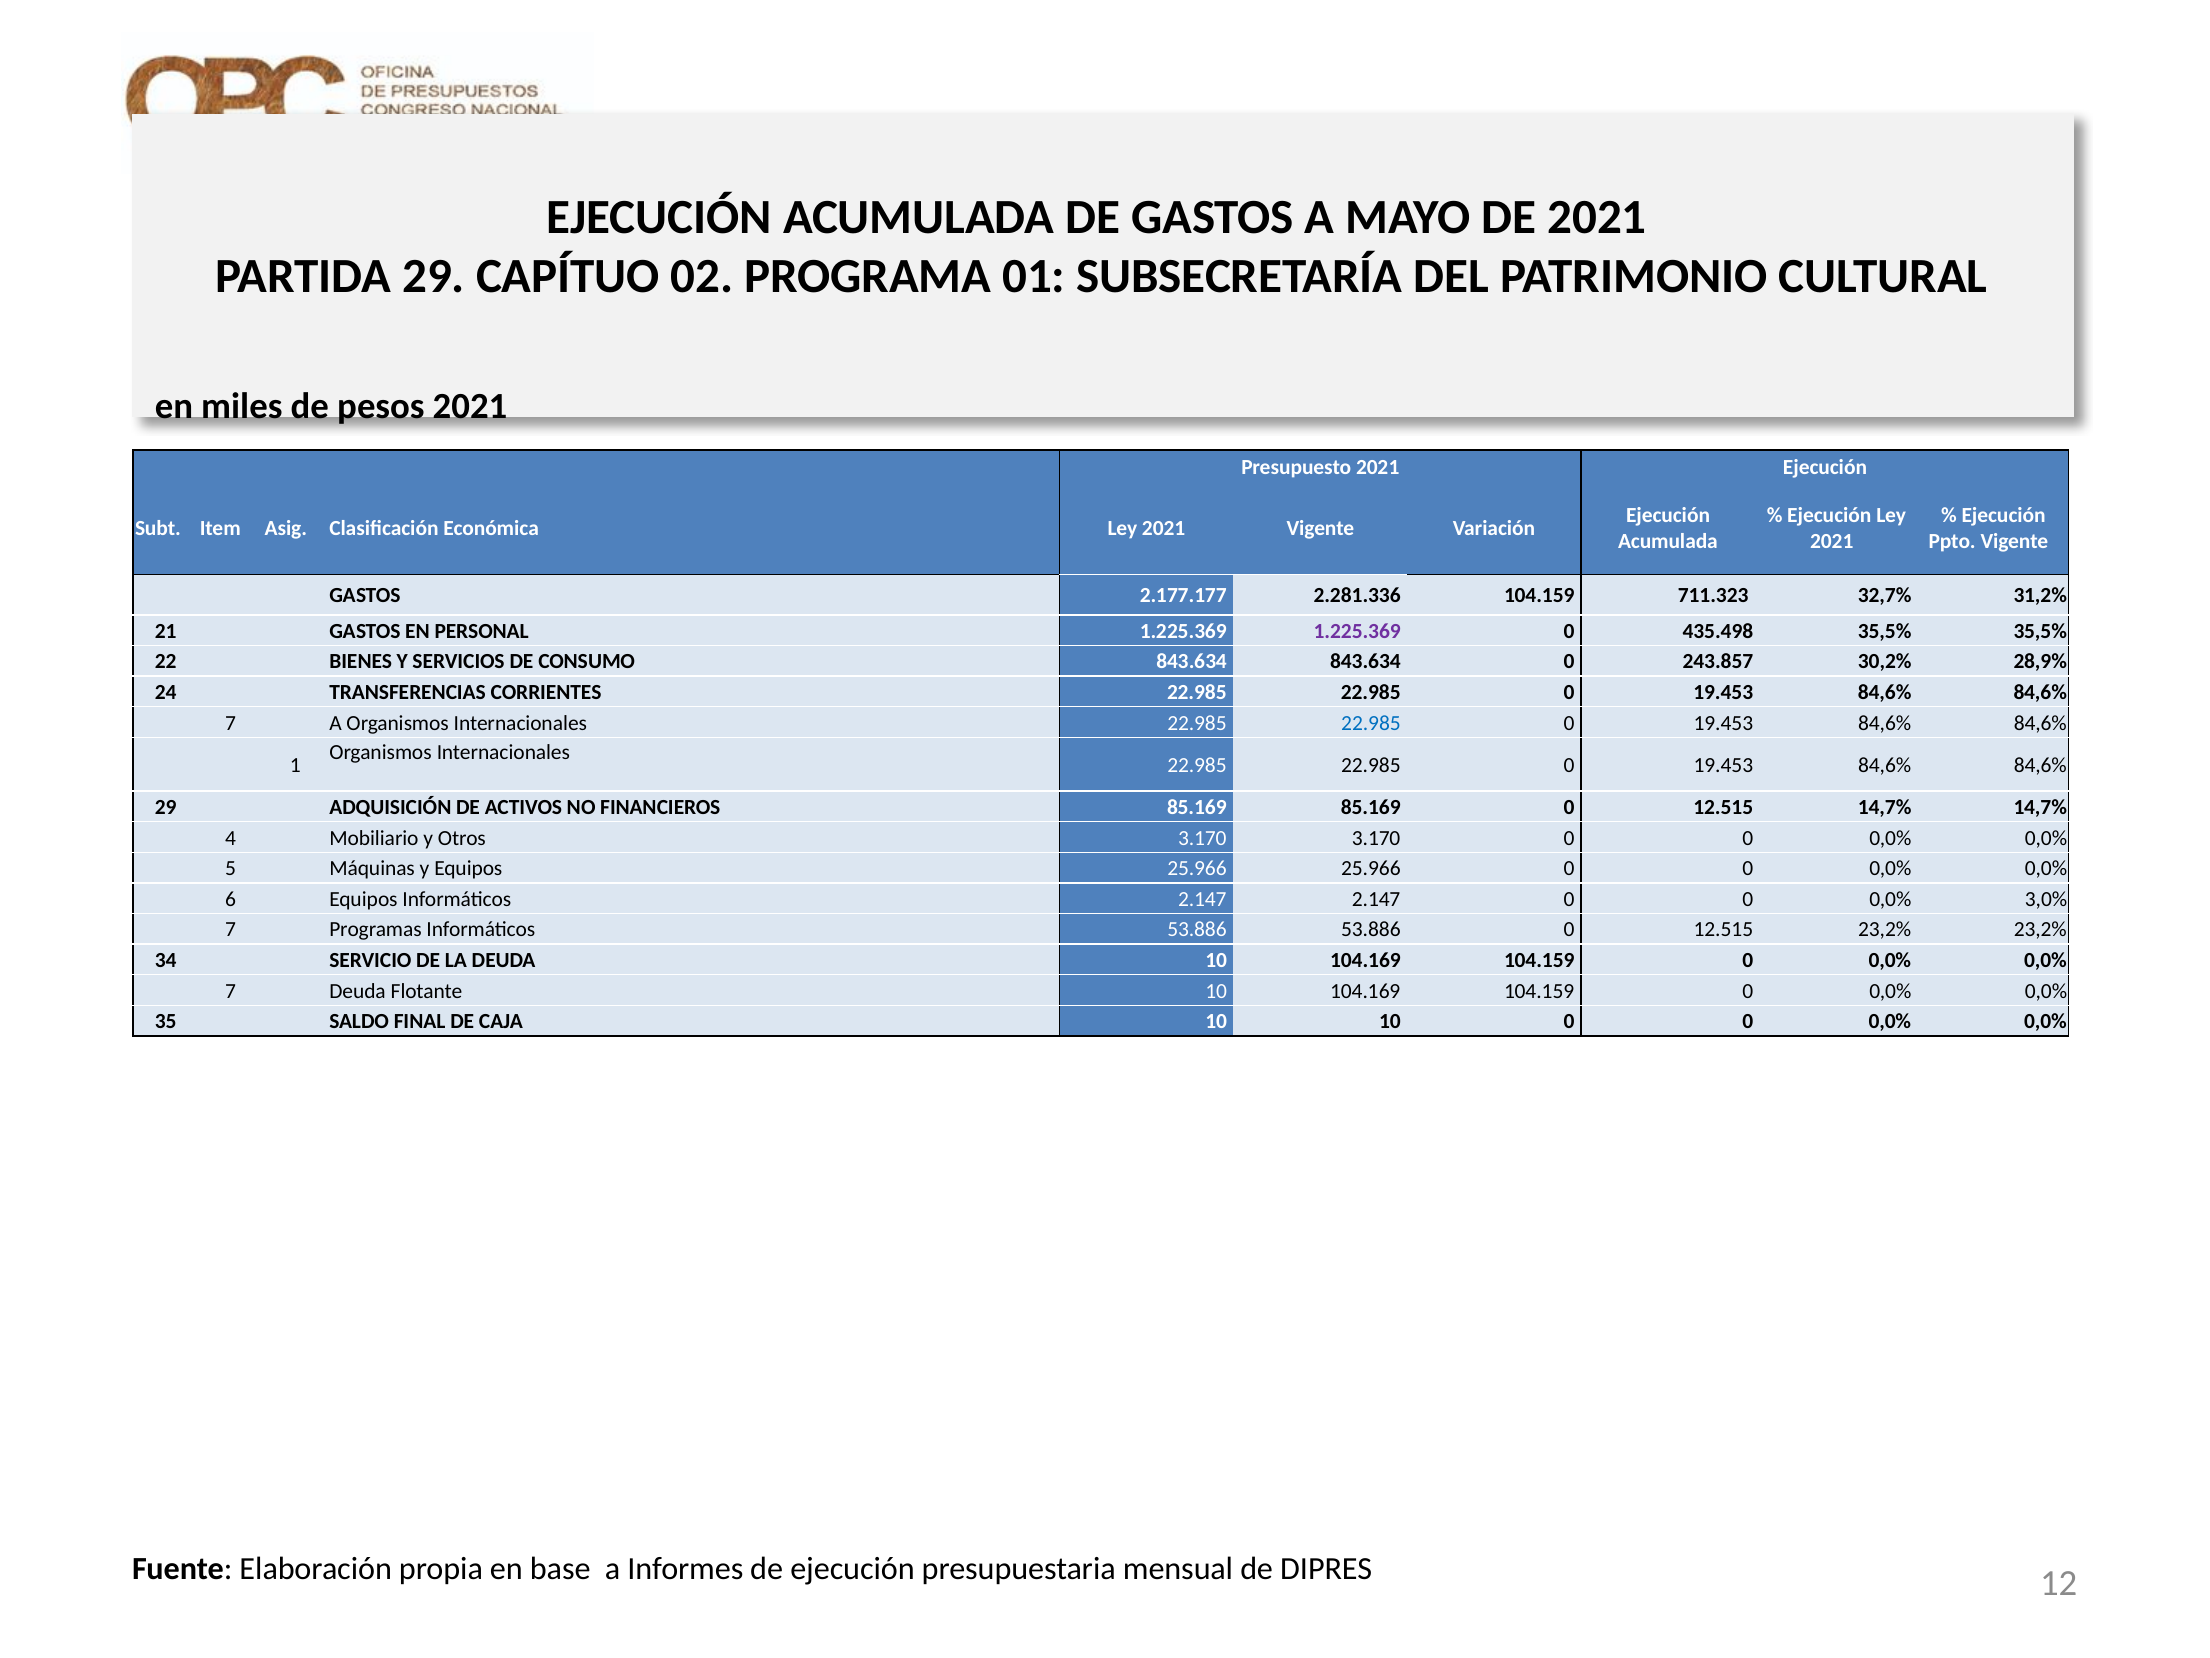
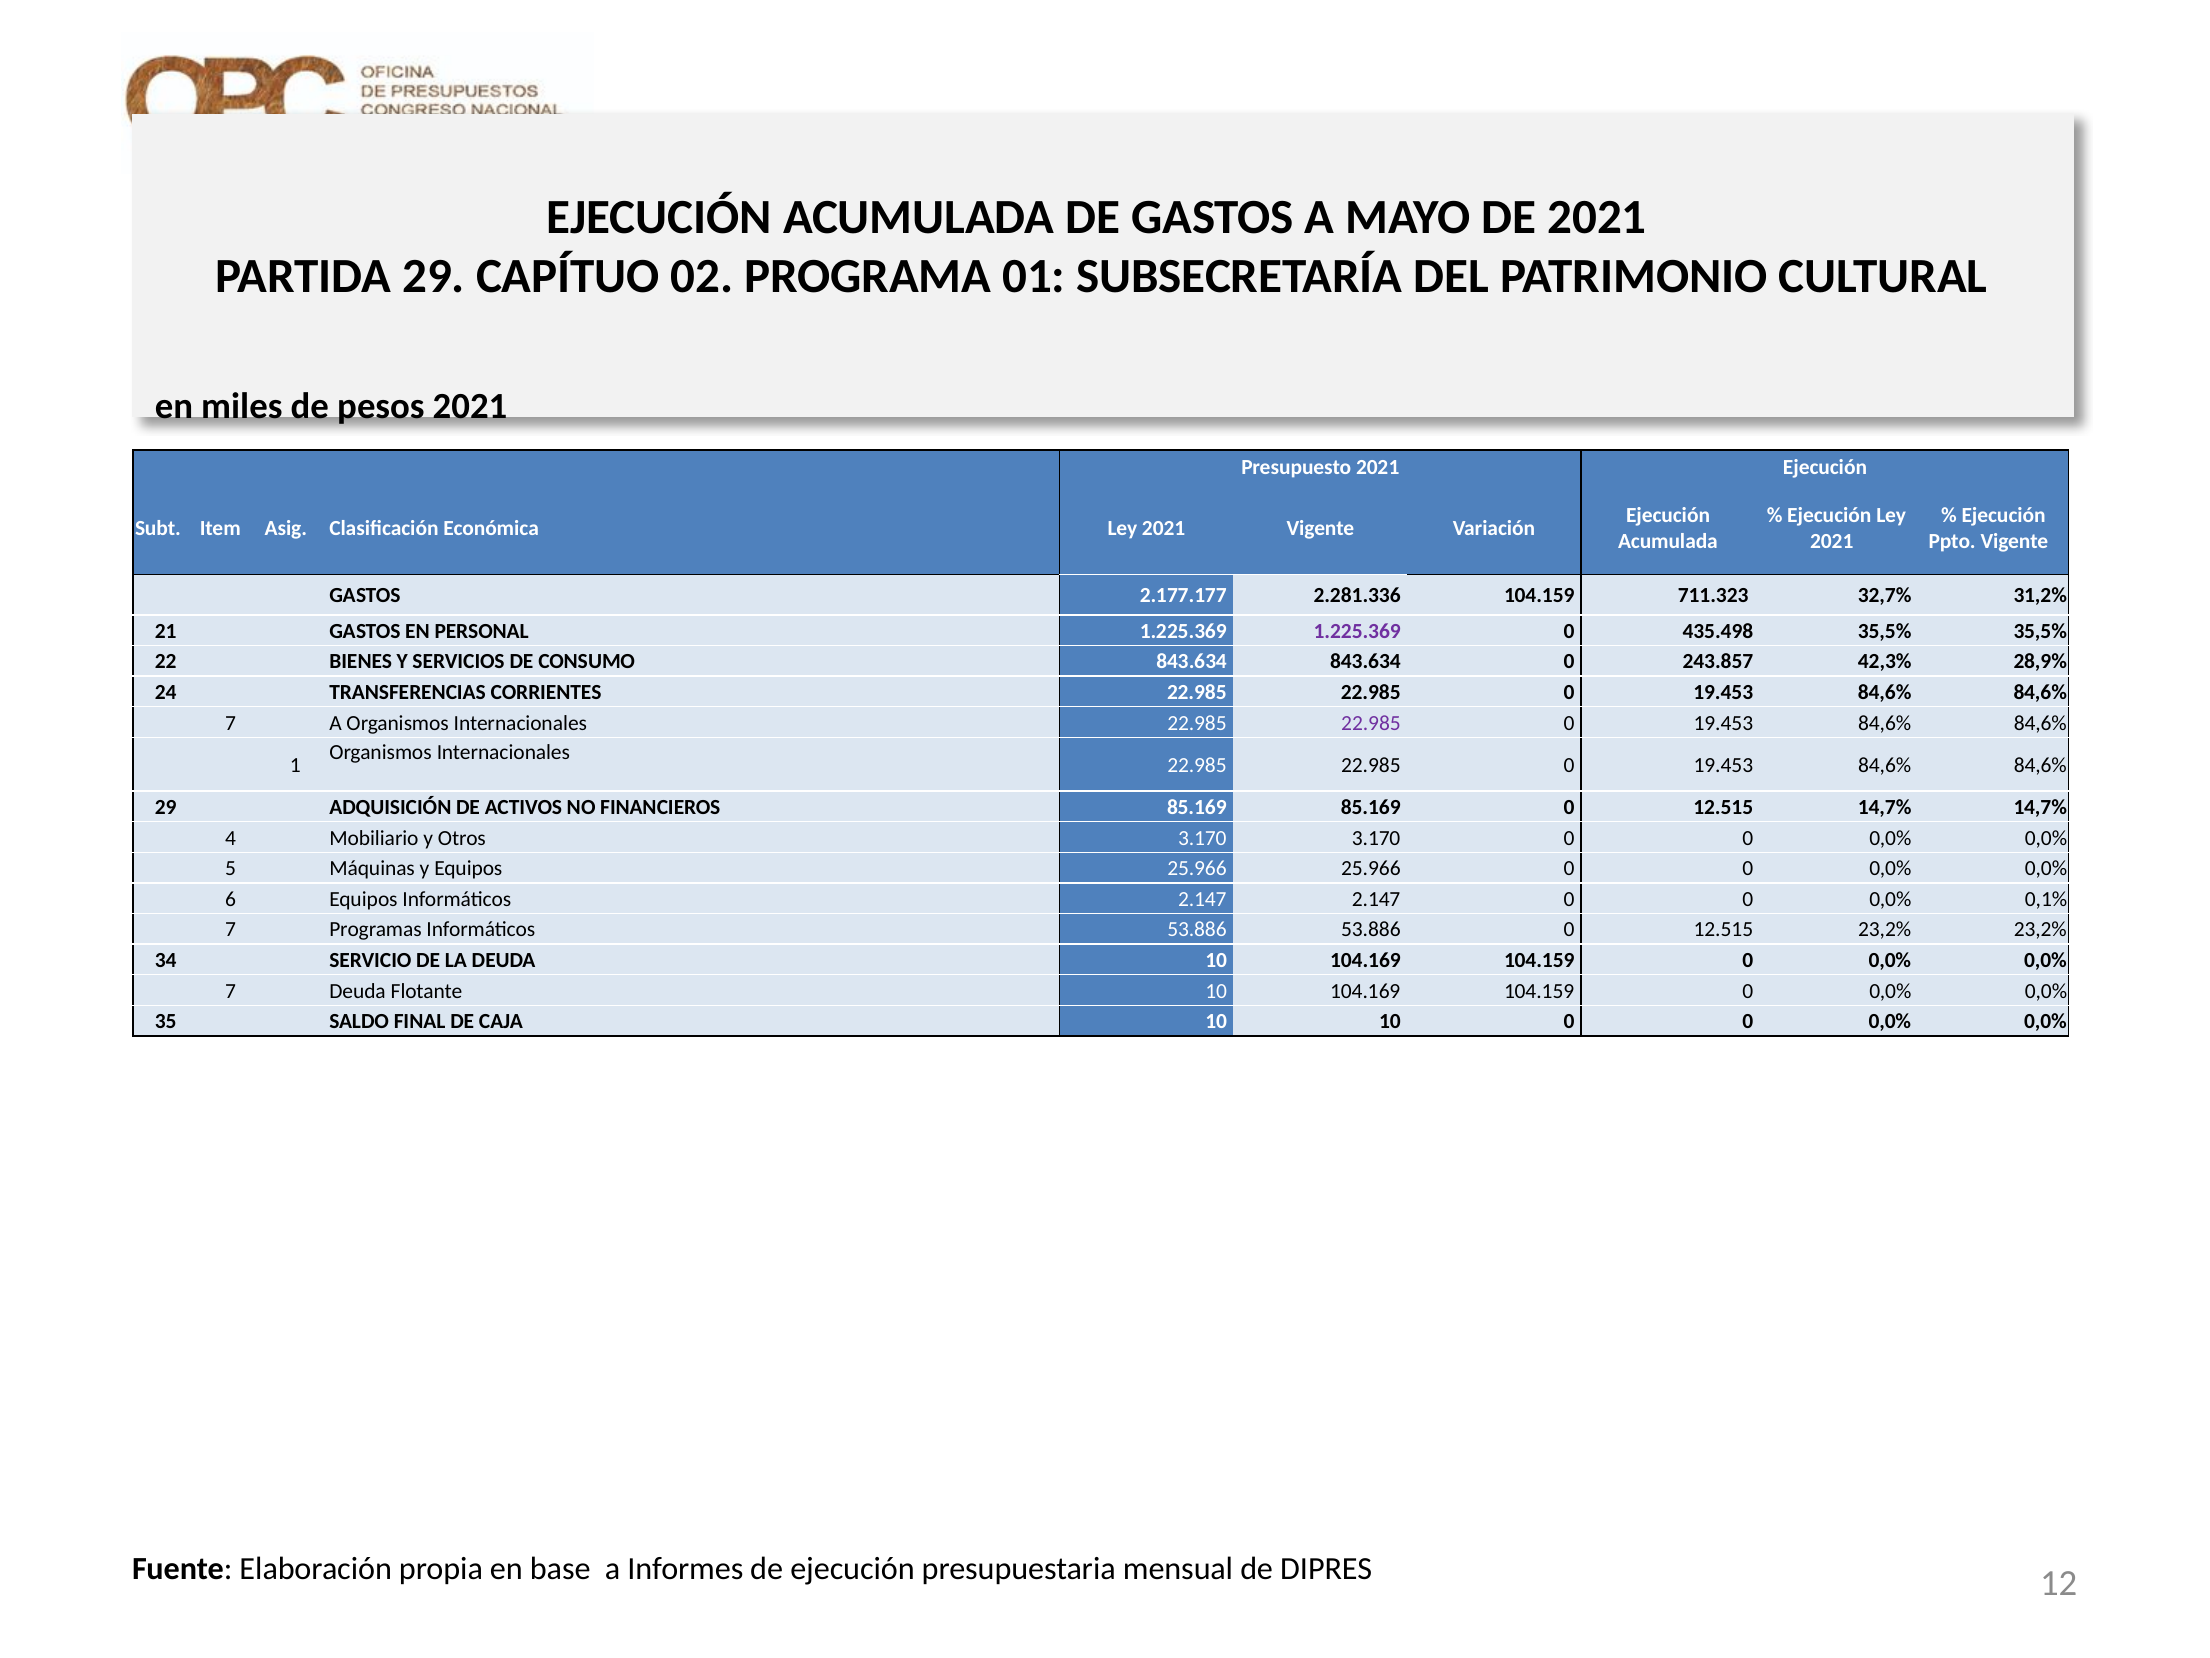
30,2%: 30,2% -> 42,3%
22.985 at (1371, 723) colour: blue -> purple
3,0%: 3,0% -> 0,1%
